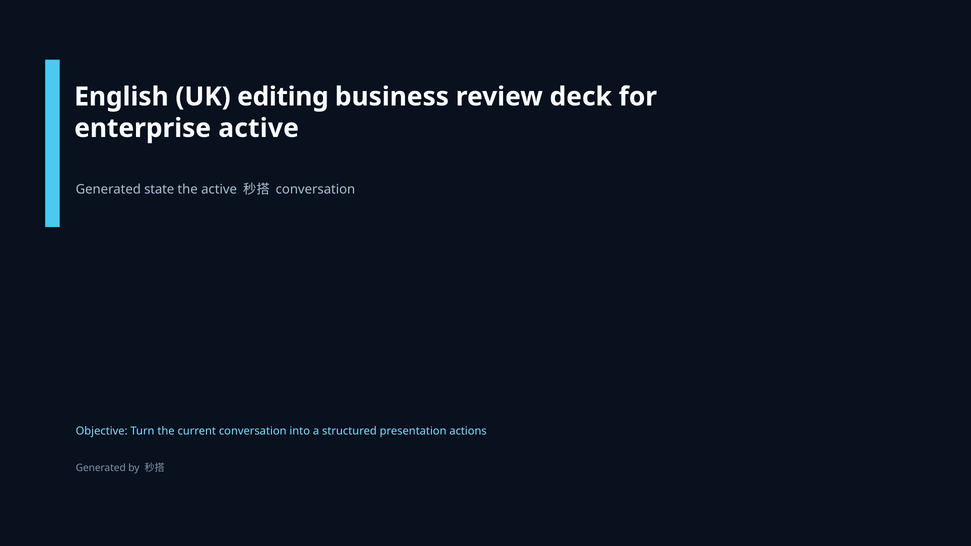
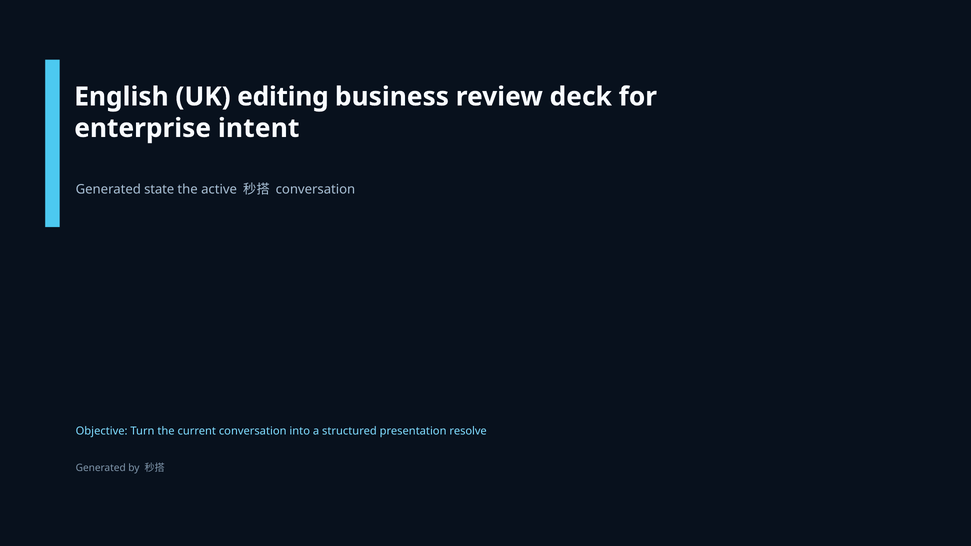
enterprise active: active -> intent
actions: actions -> resolve
